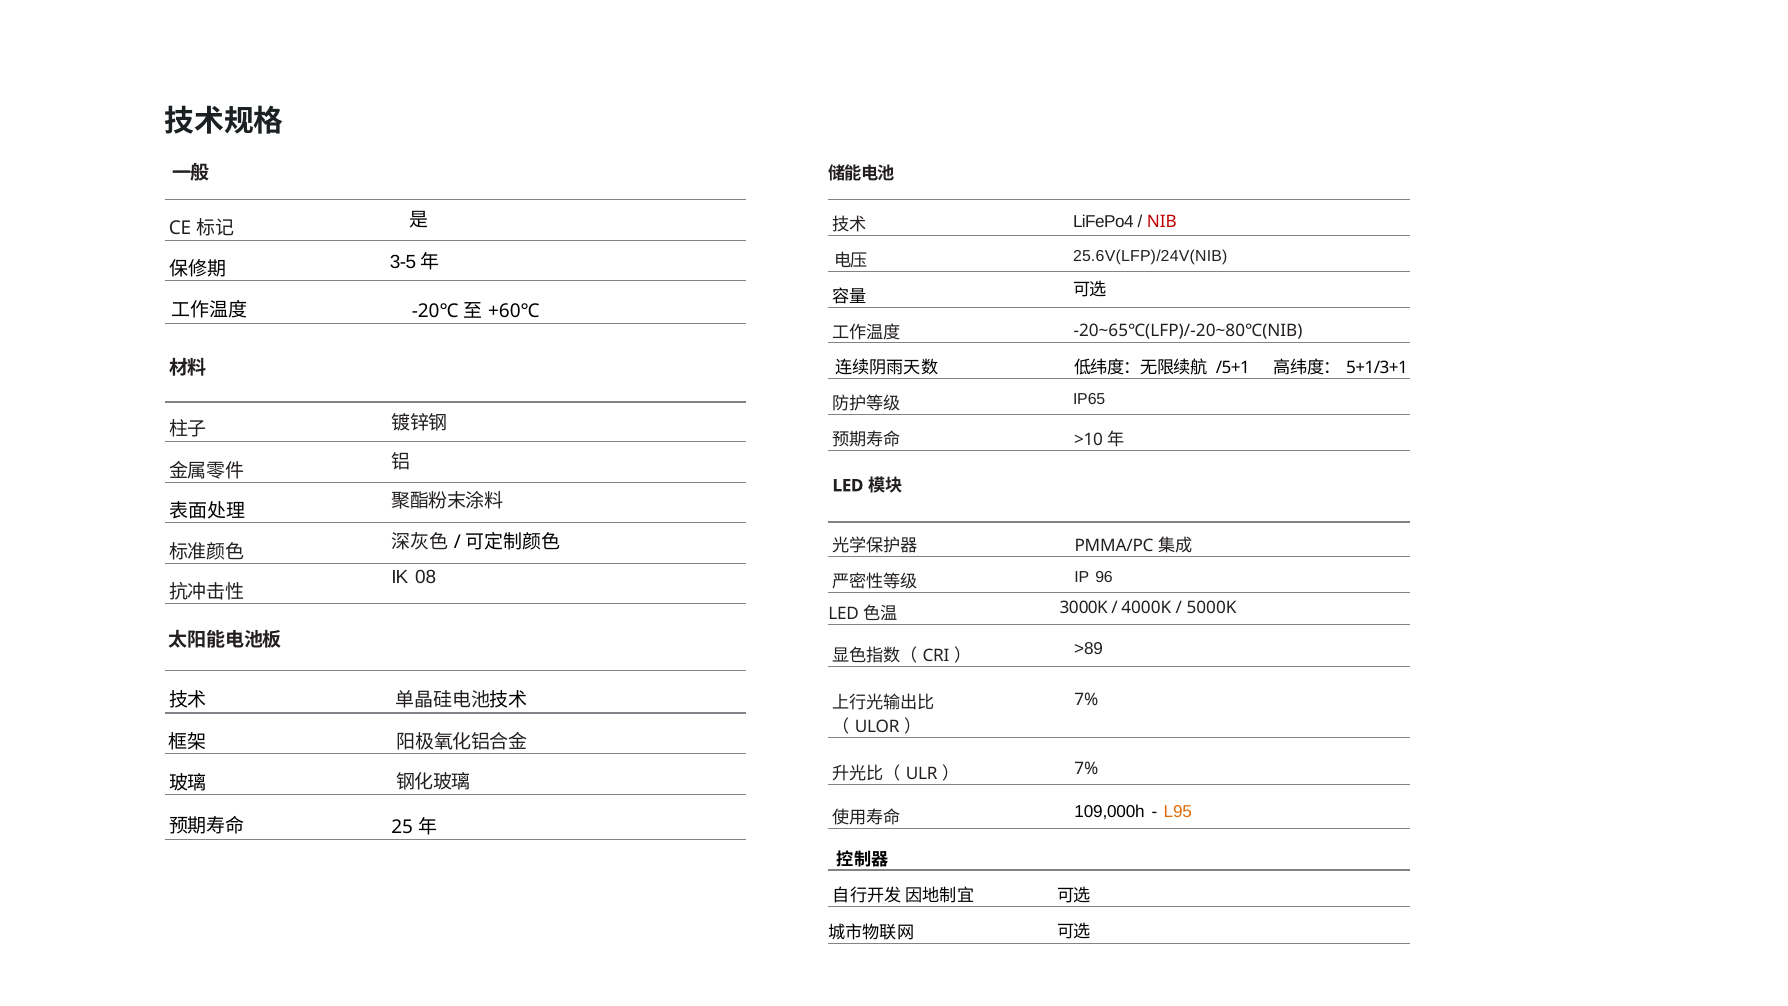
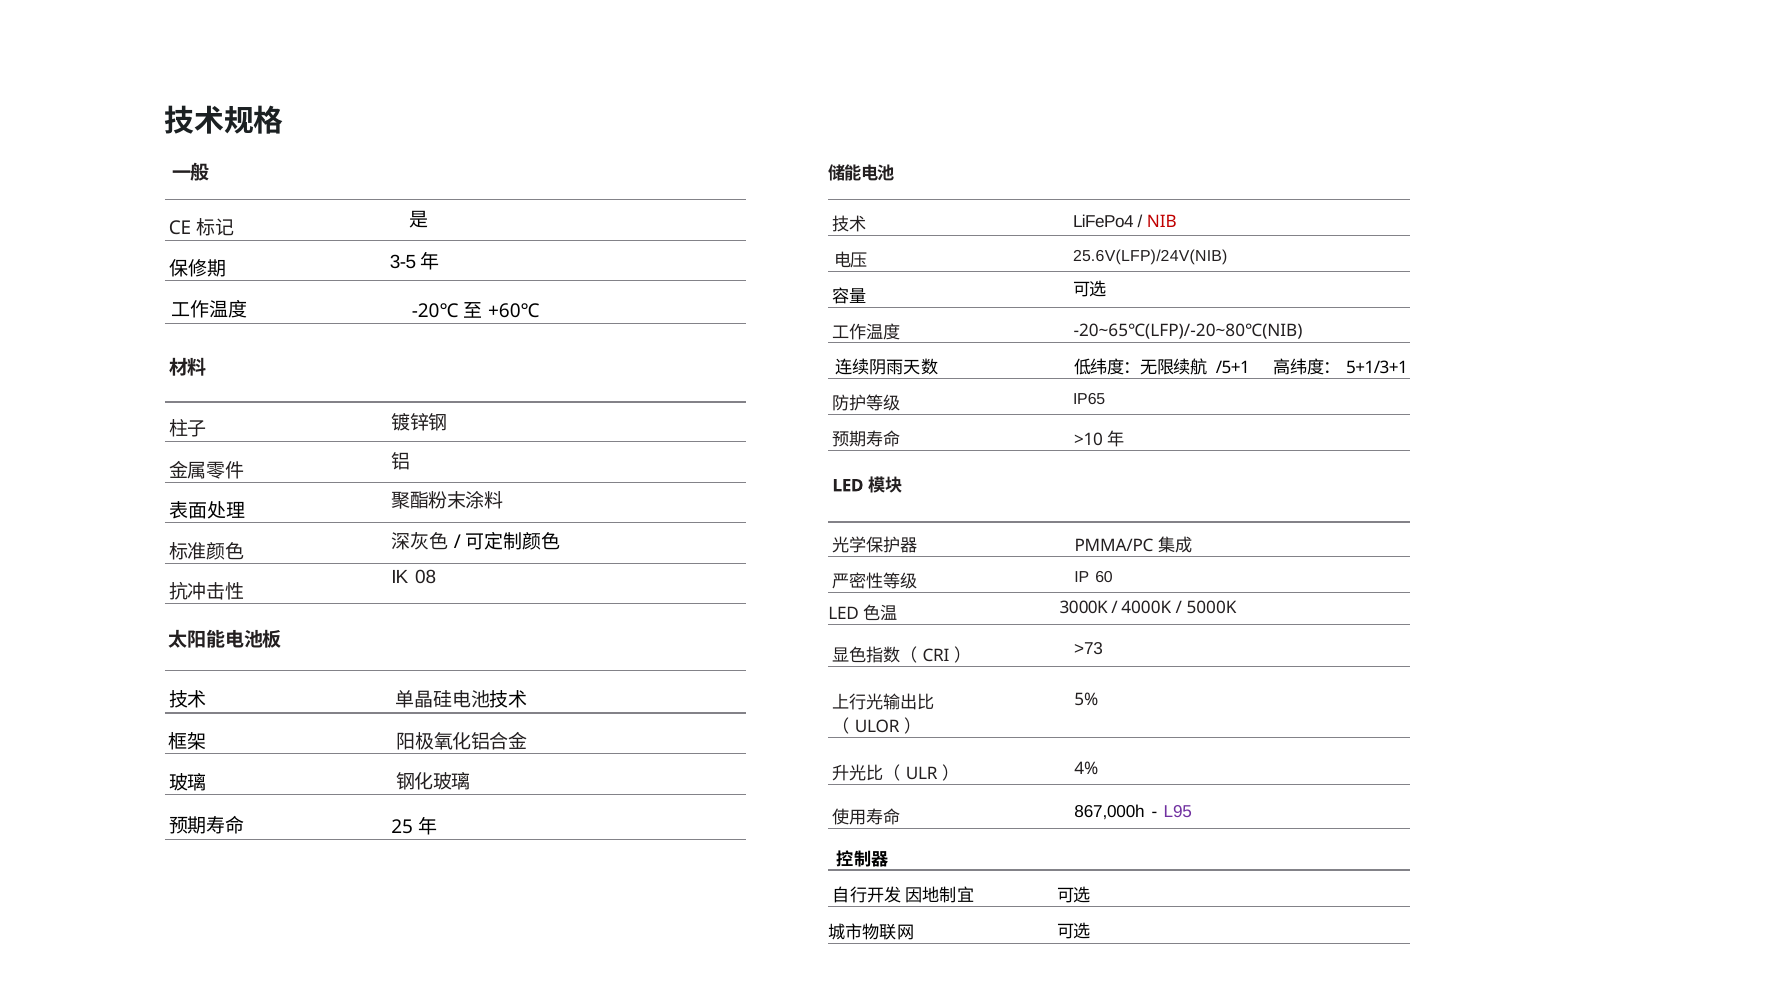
96: 96 -> 60
>89: >89 -> >73
7% at (1086, 700): 7% -> 5%
7% at (1086, 769): 7% -> 4%
109,000h: 109,000h -> 867,000h
L95 colour: orange -> purple
